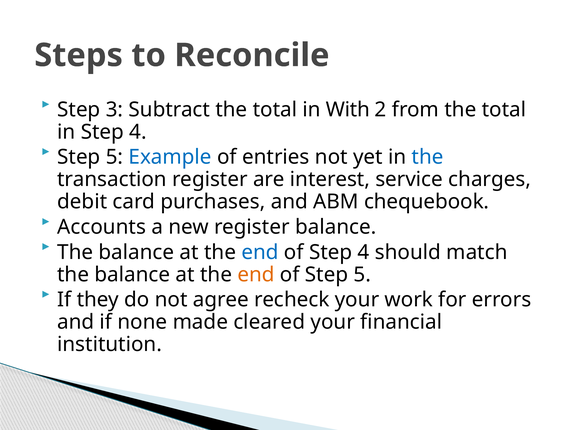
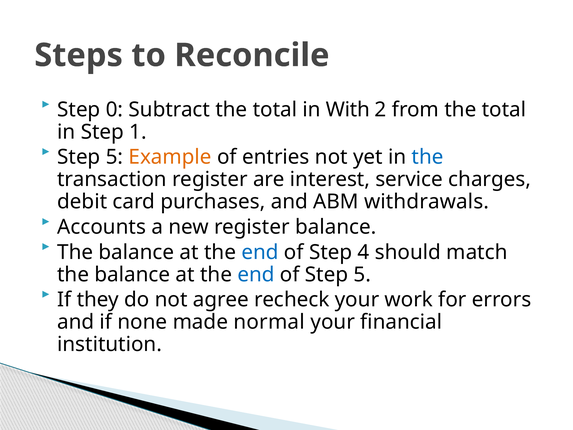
3: 3 -> 0
in Step 4: 4 -> 1
Example colour: blue -> orange
chequebook: chequebook -> withdrawals
end at (256, 274) colour: orange -> blue
cleared: cleared -> normal
